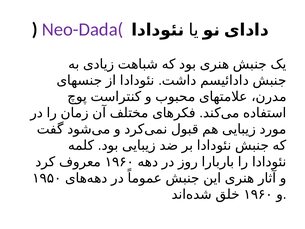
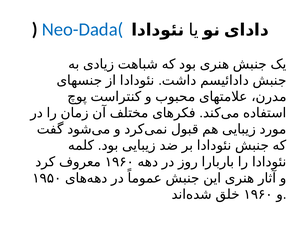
Neo-Dada( colour: purple -> blue
